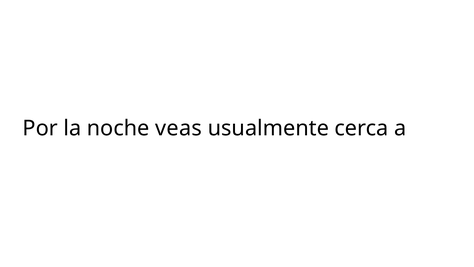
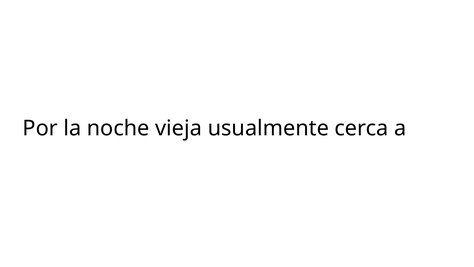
veas: veas -> vieja
